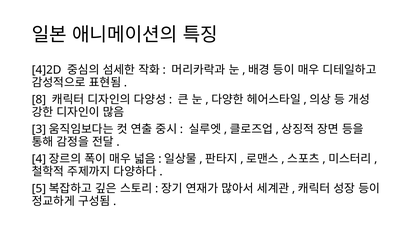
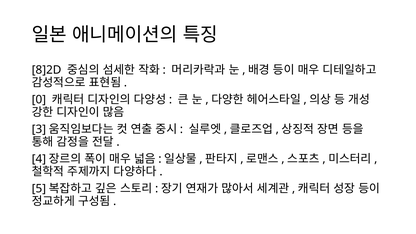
4]2D: 4]2D -> 8]2D
8: 8 -> 0
